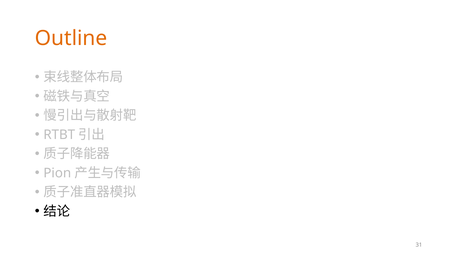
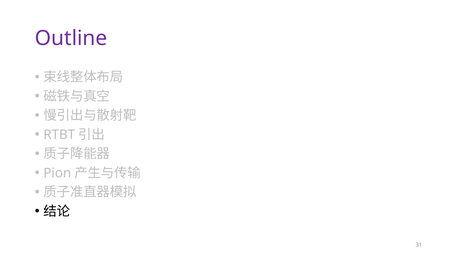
Outline colour: orange -> purple
